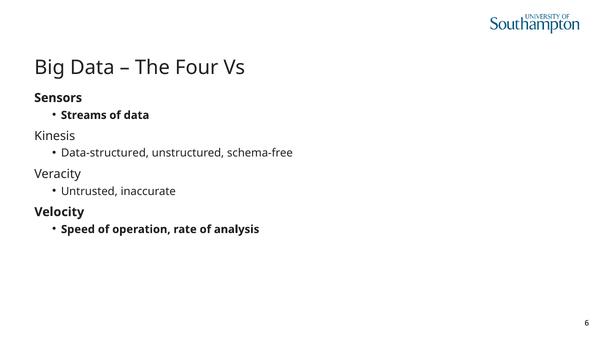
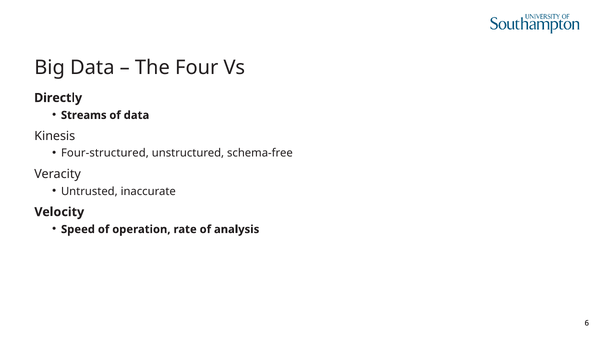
Sensors: Sensors -> Directly
Data-structured: Data-structured -> Four-structured
